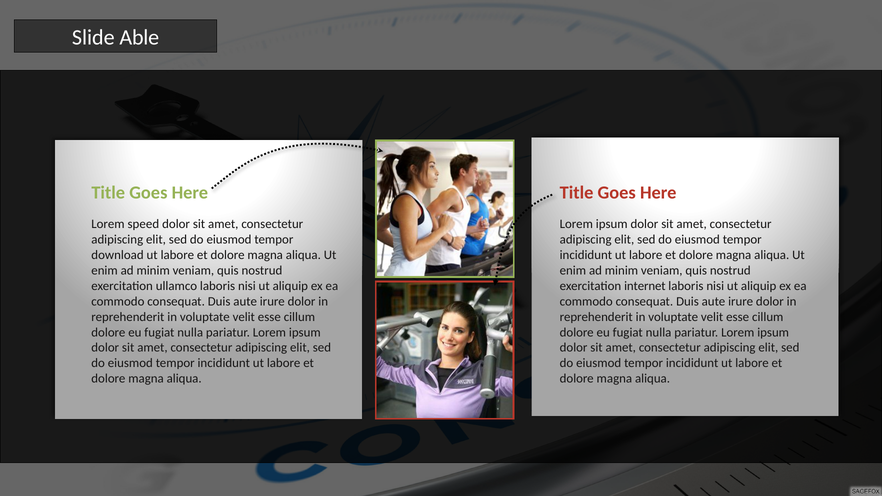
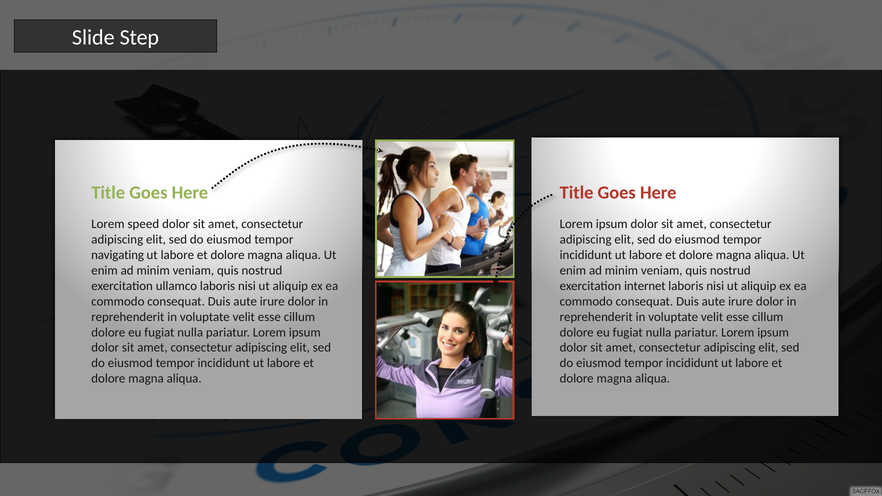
Able: Able -> Step
download: download -> navigating
